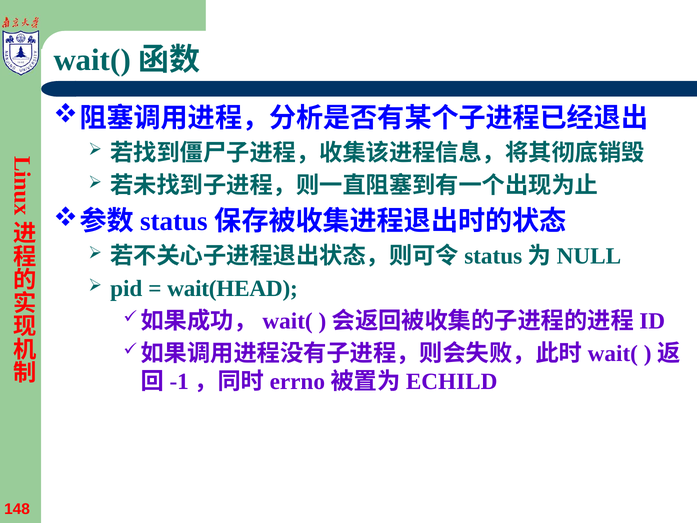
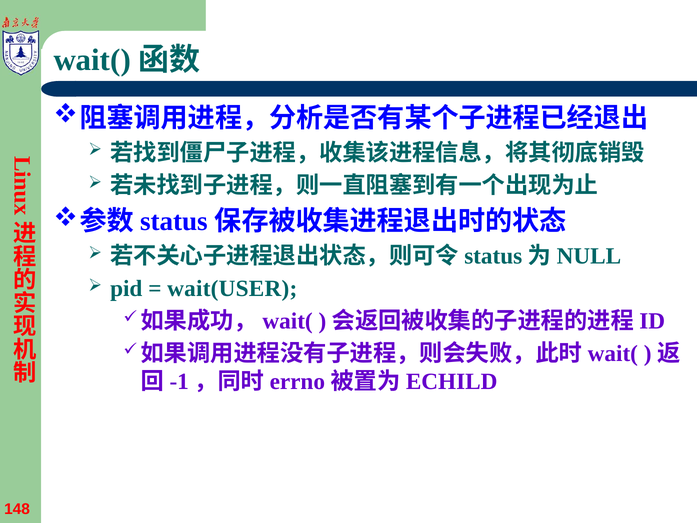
wait(HEAD: wait(HEAD -> wait(USER
